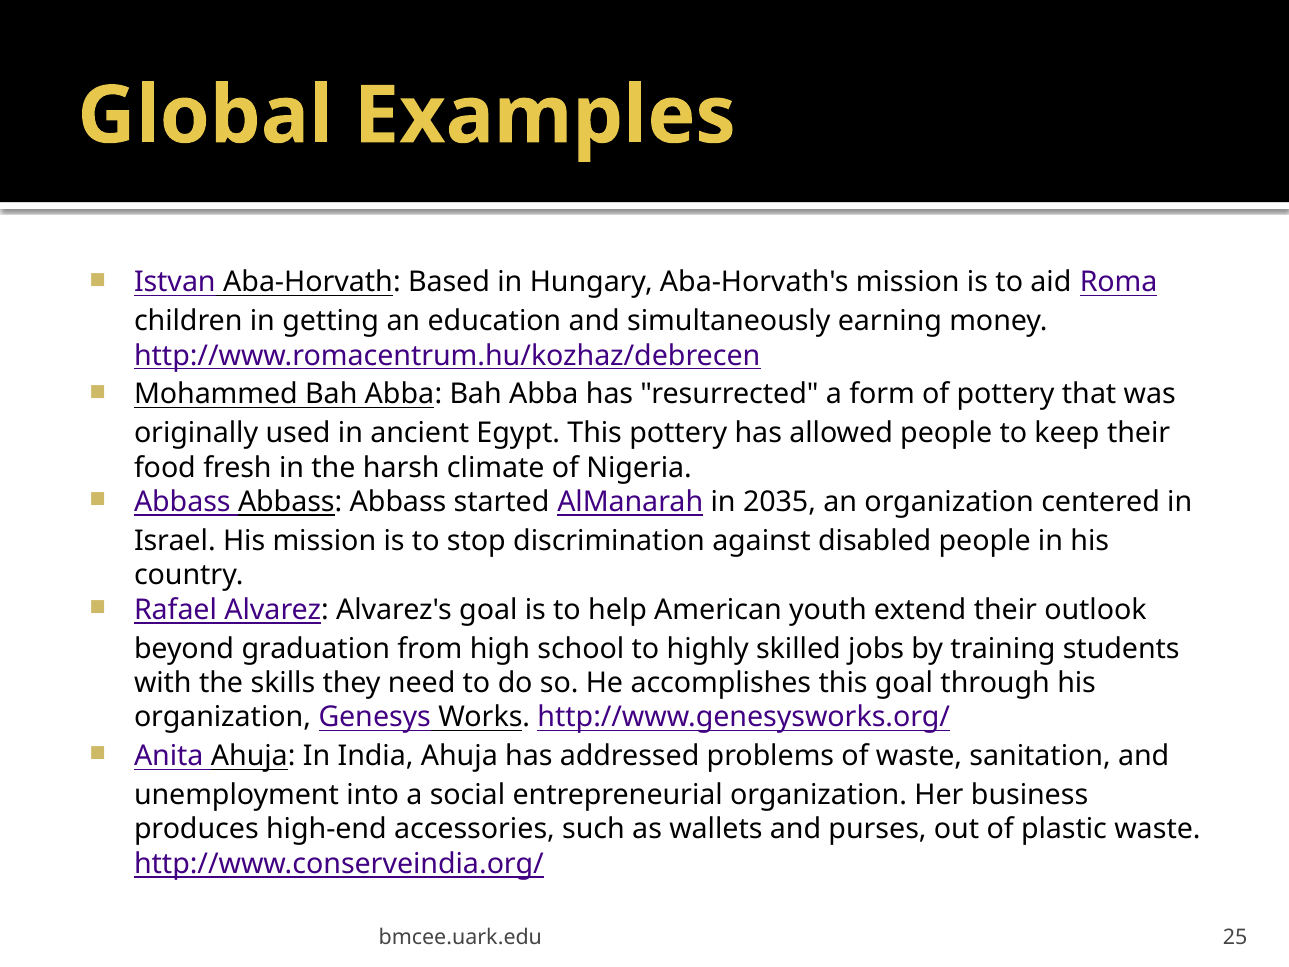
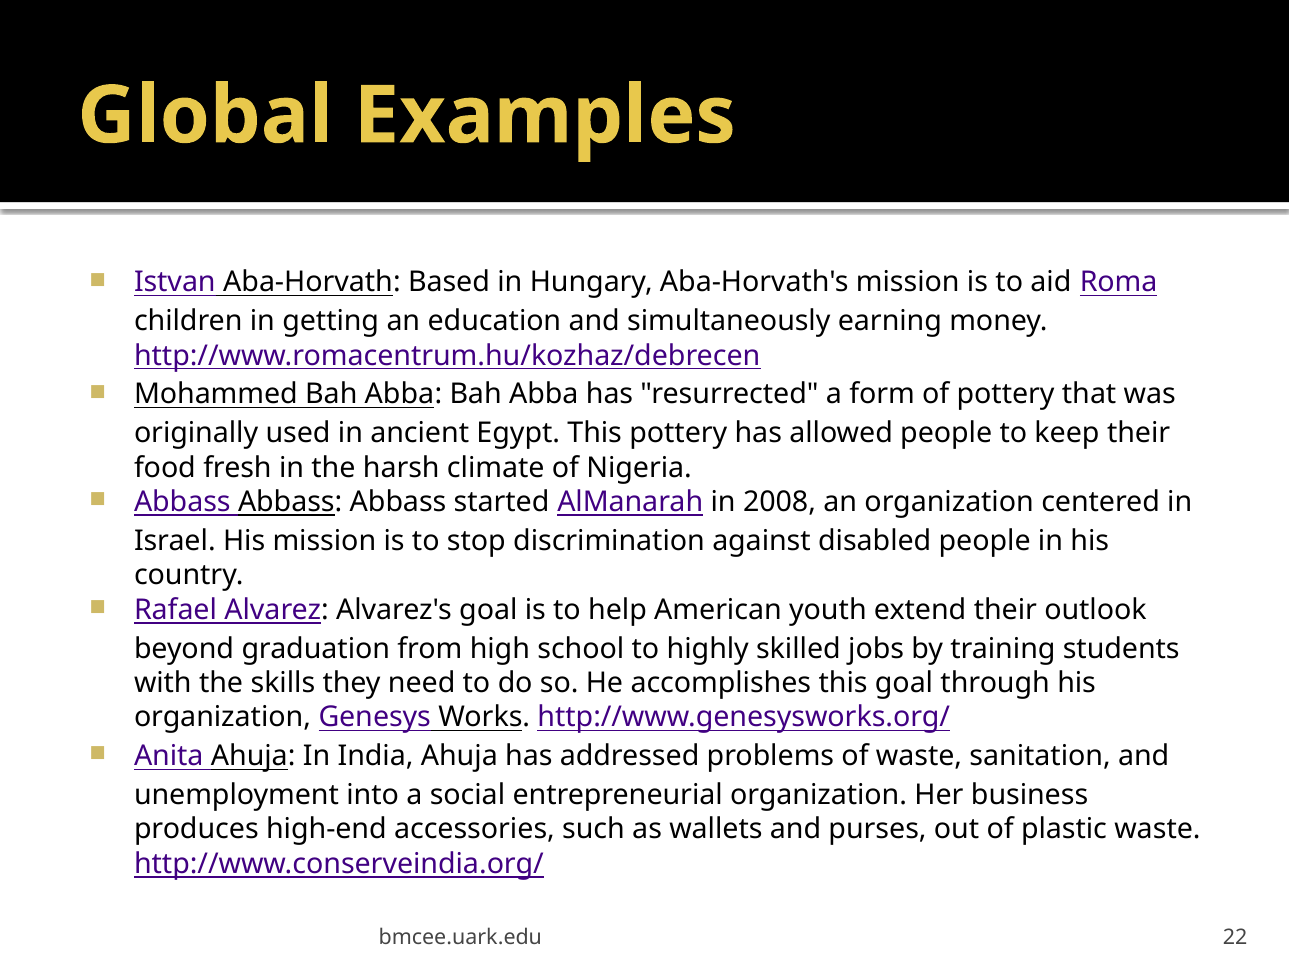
2035: 2035 -> 2008
25: 25 -> 22
